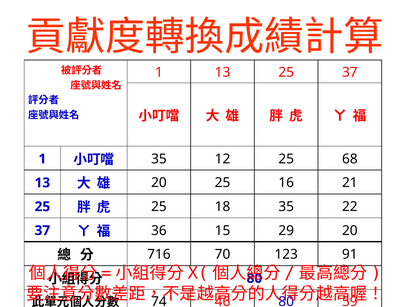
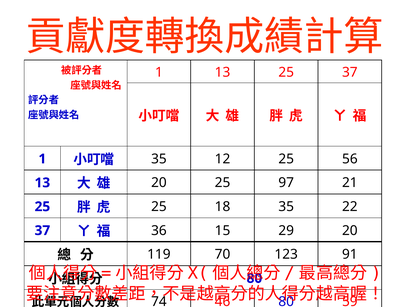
68: 68 -> 56
16: 16 -> 97
716: 716 -> 119
